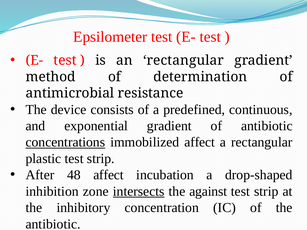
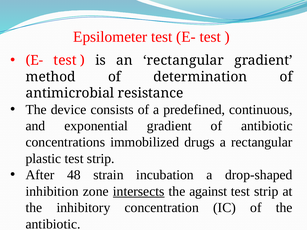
concentrations underline: present -> none
immobilized affect: affect -> drugs
48 affect: affect -> strain
